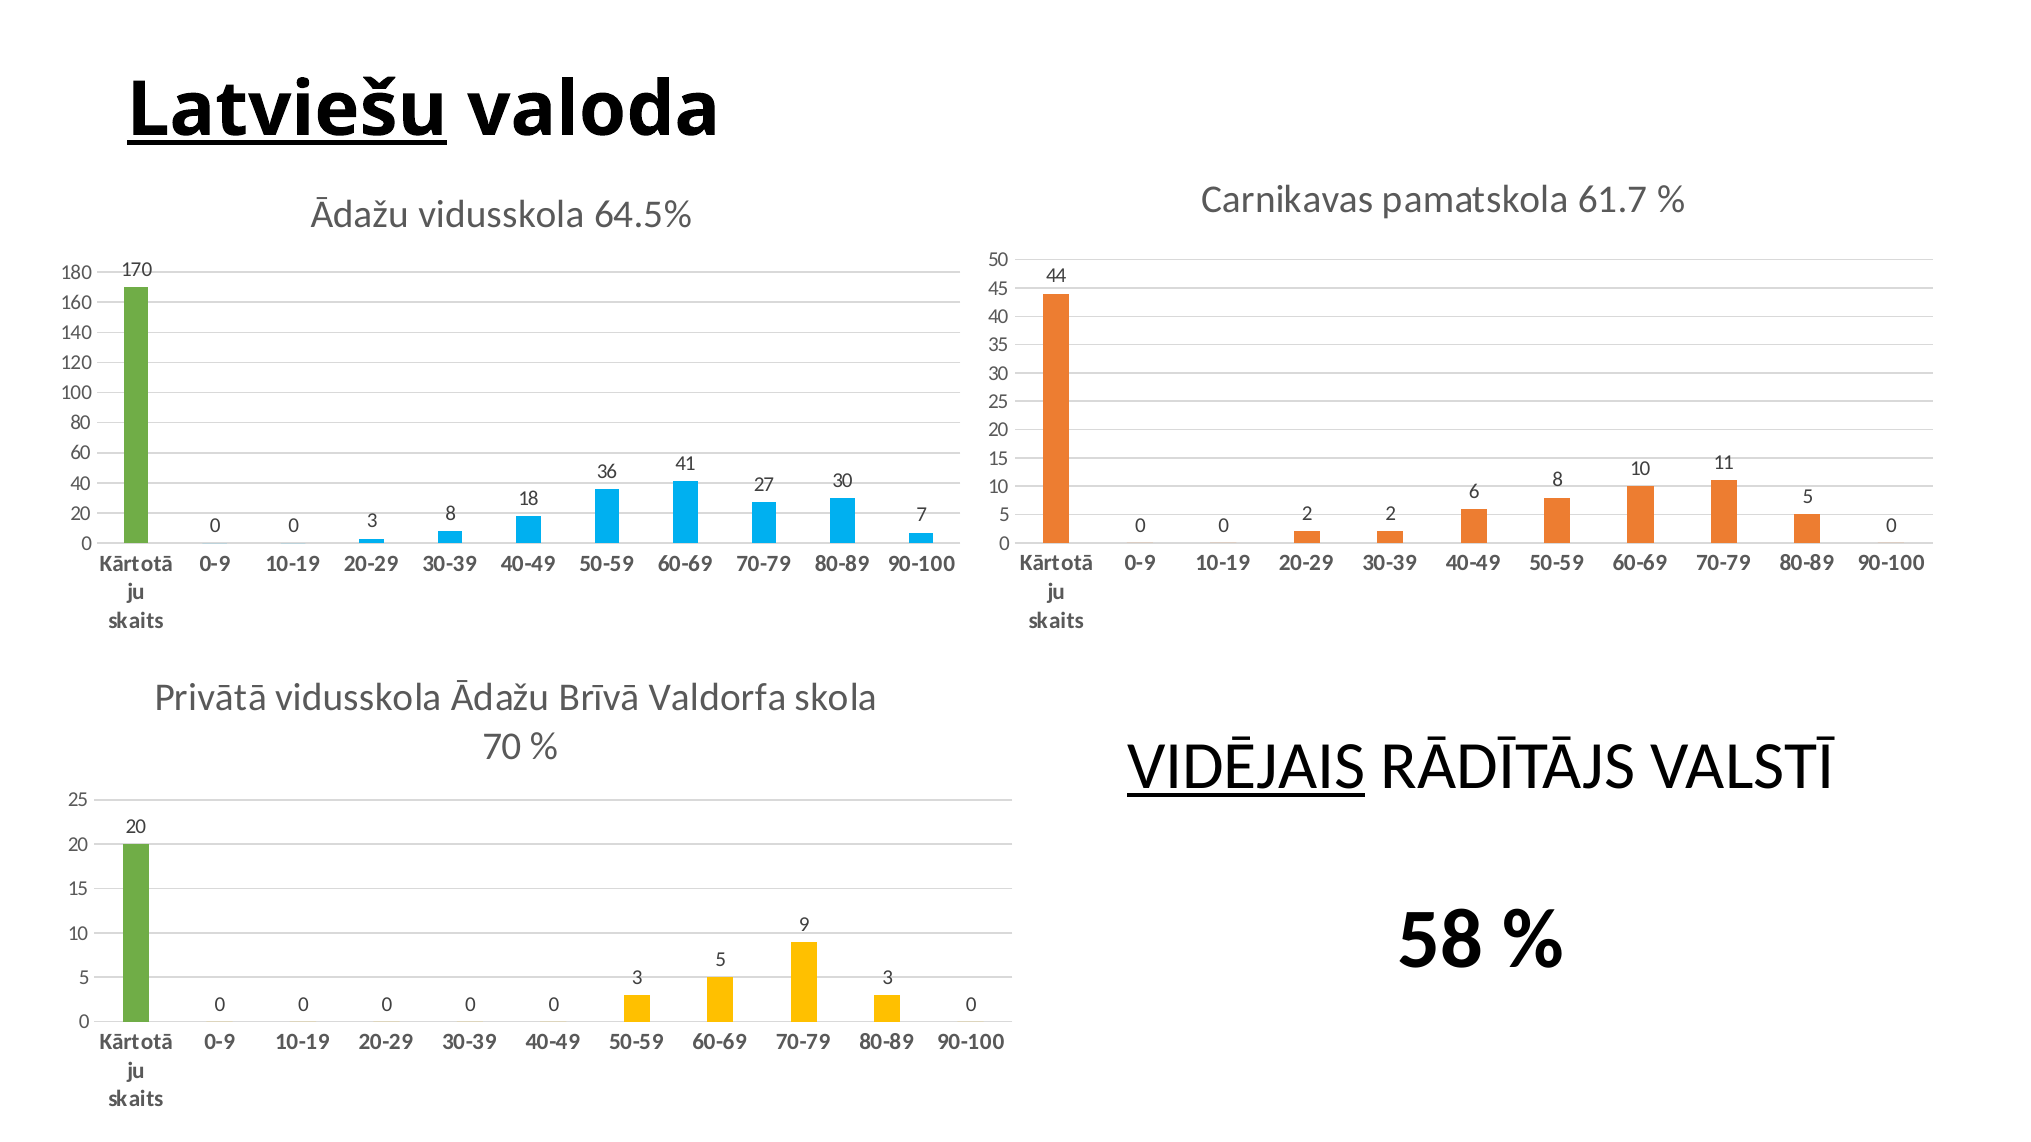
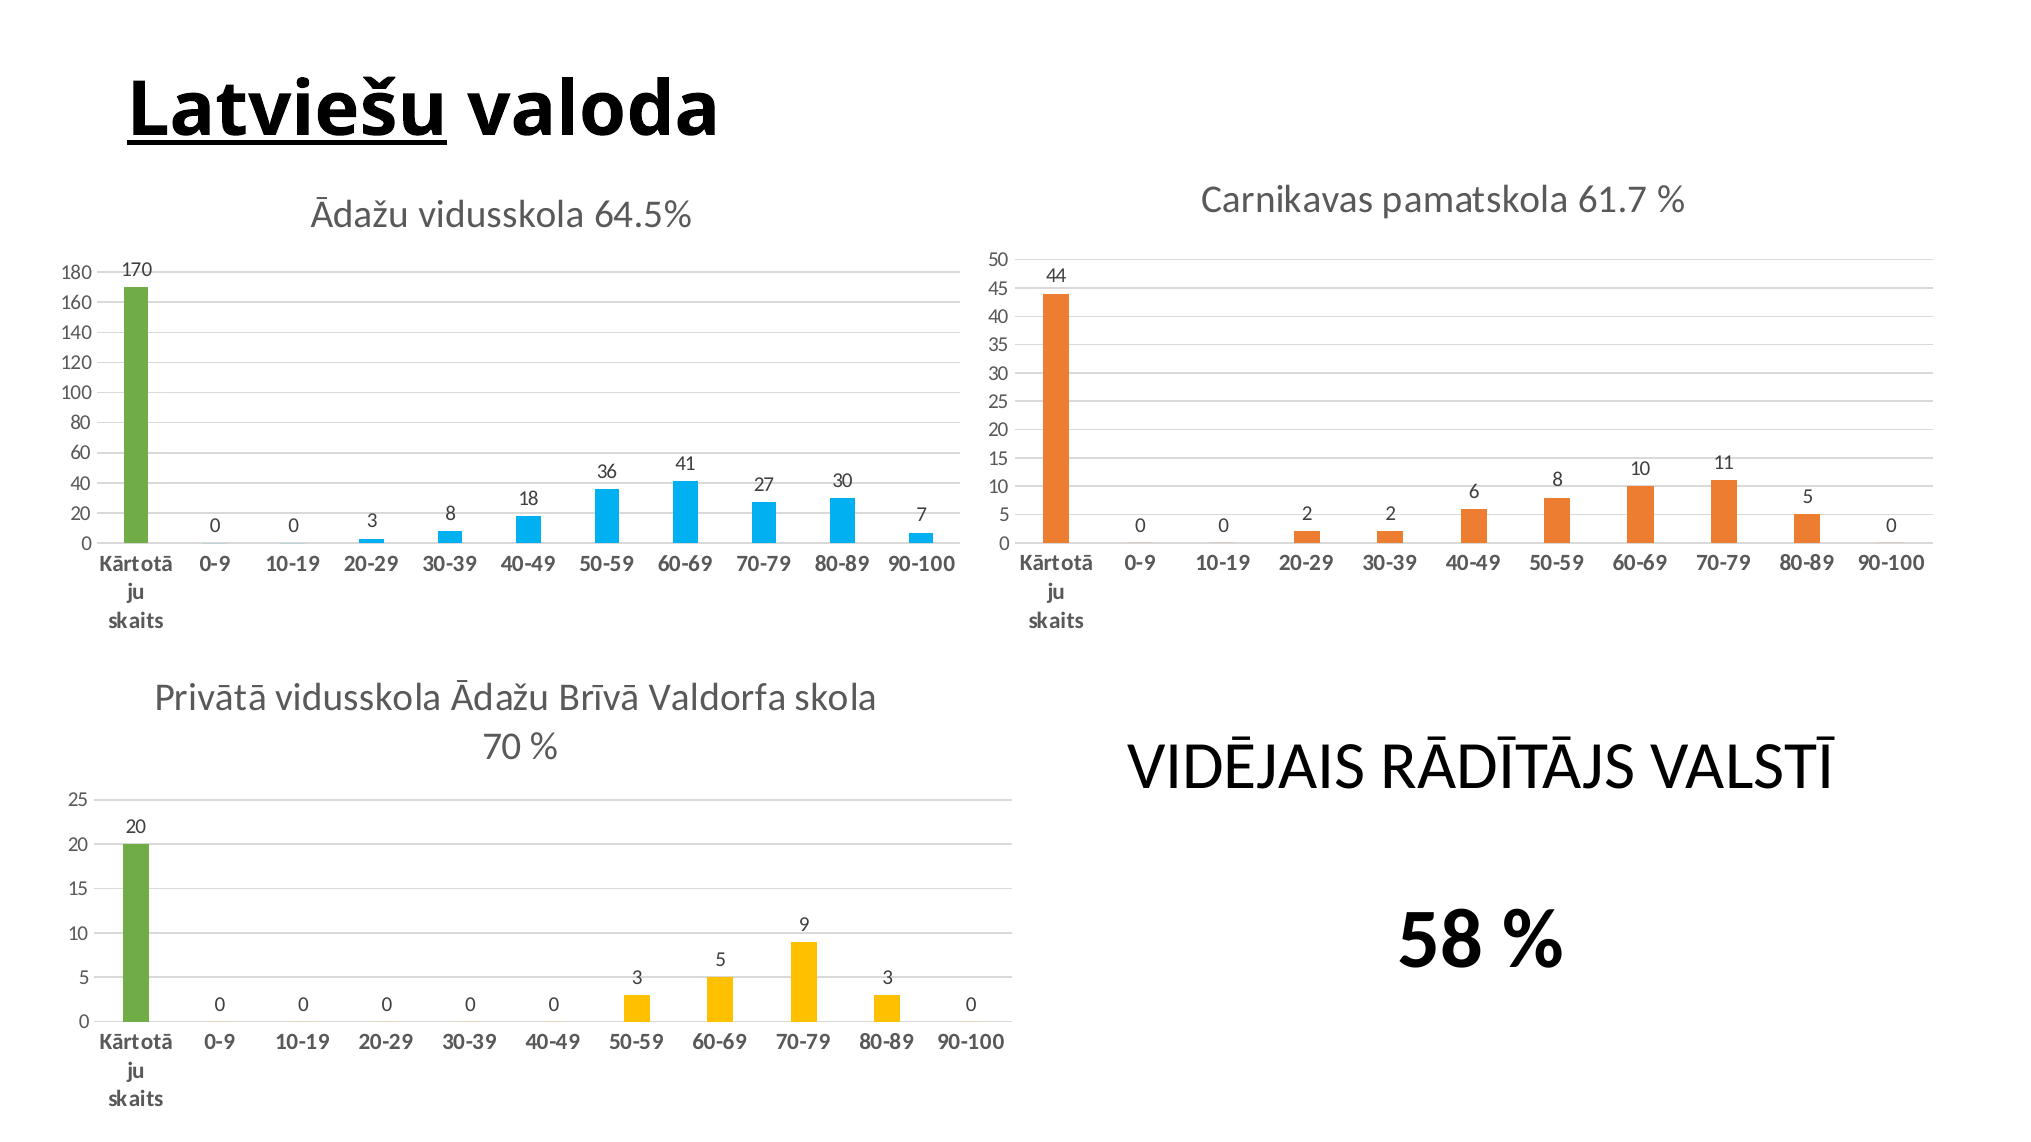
VIDĒJAIS underline: present -> none
